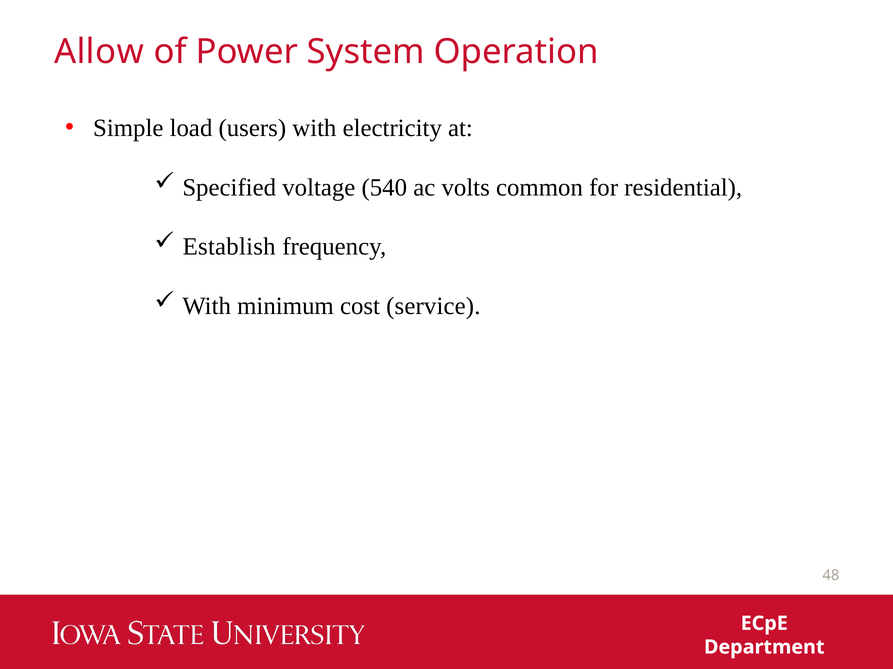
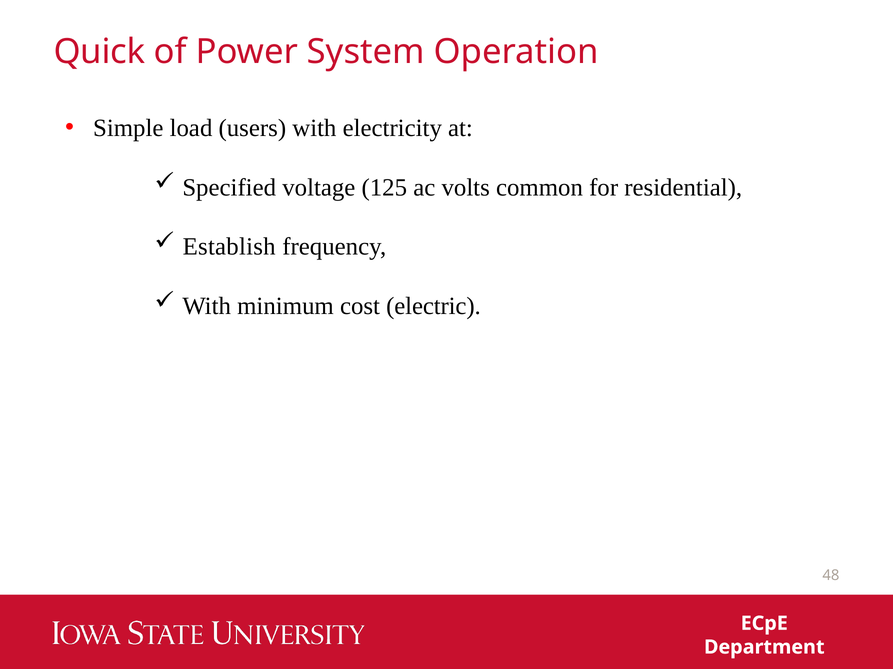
Allow: Allow -> Quick
540: 540 -> 125
service: service -> electric
